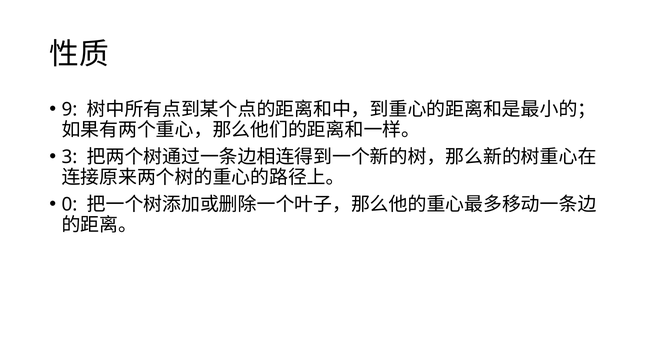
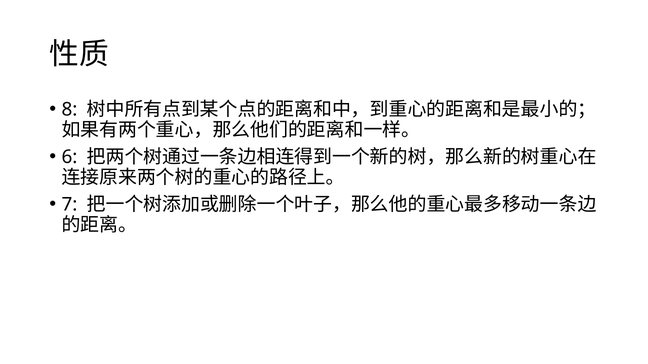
9: 9 -> 8
3: 3 -> 6
0: 0 -> 7
